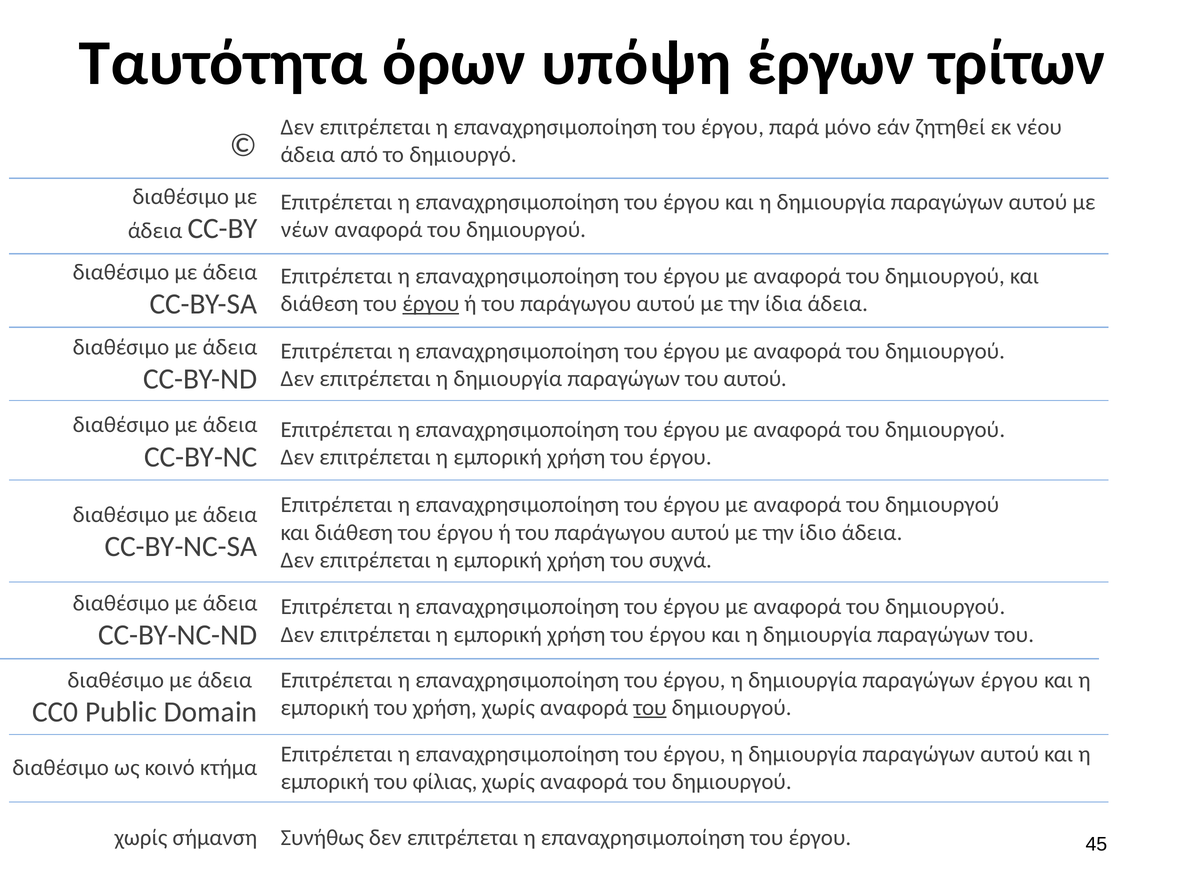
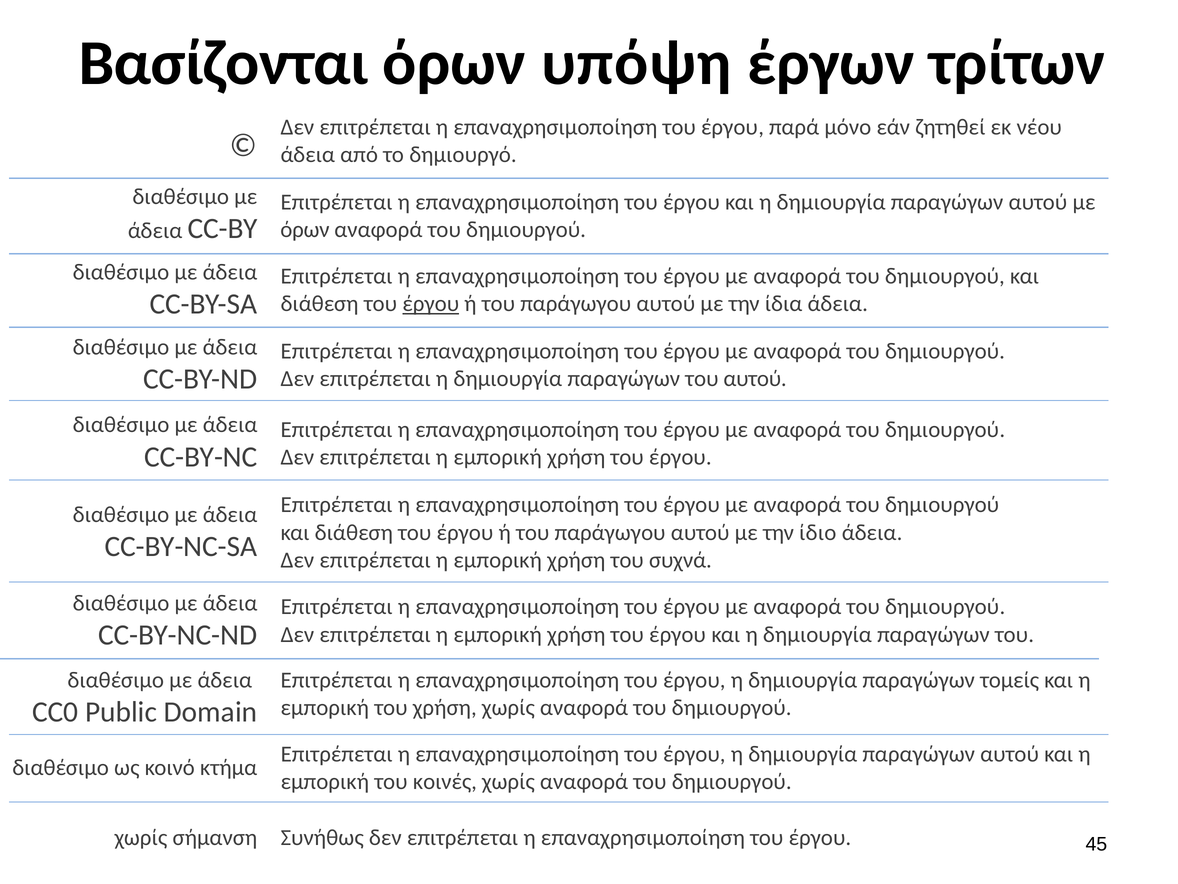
Ταυτότητα: Ταυτότητα -> Βασίζονται
νέων at (305, 229): νέων -> όρων
παραγώγων έργου: έργου -> τομείς
του at (650, 707) underline: present -> none
φίλιας: φίλιας -> κοινές
